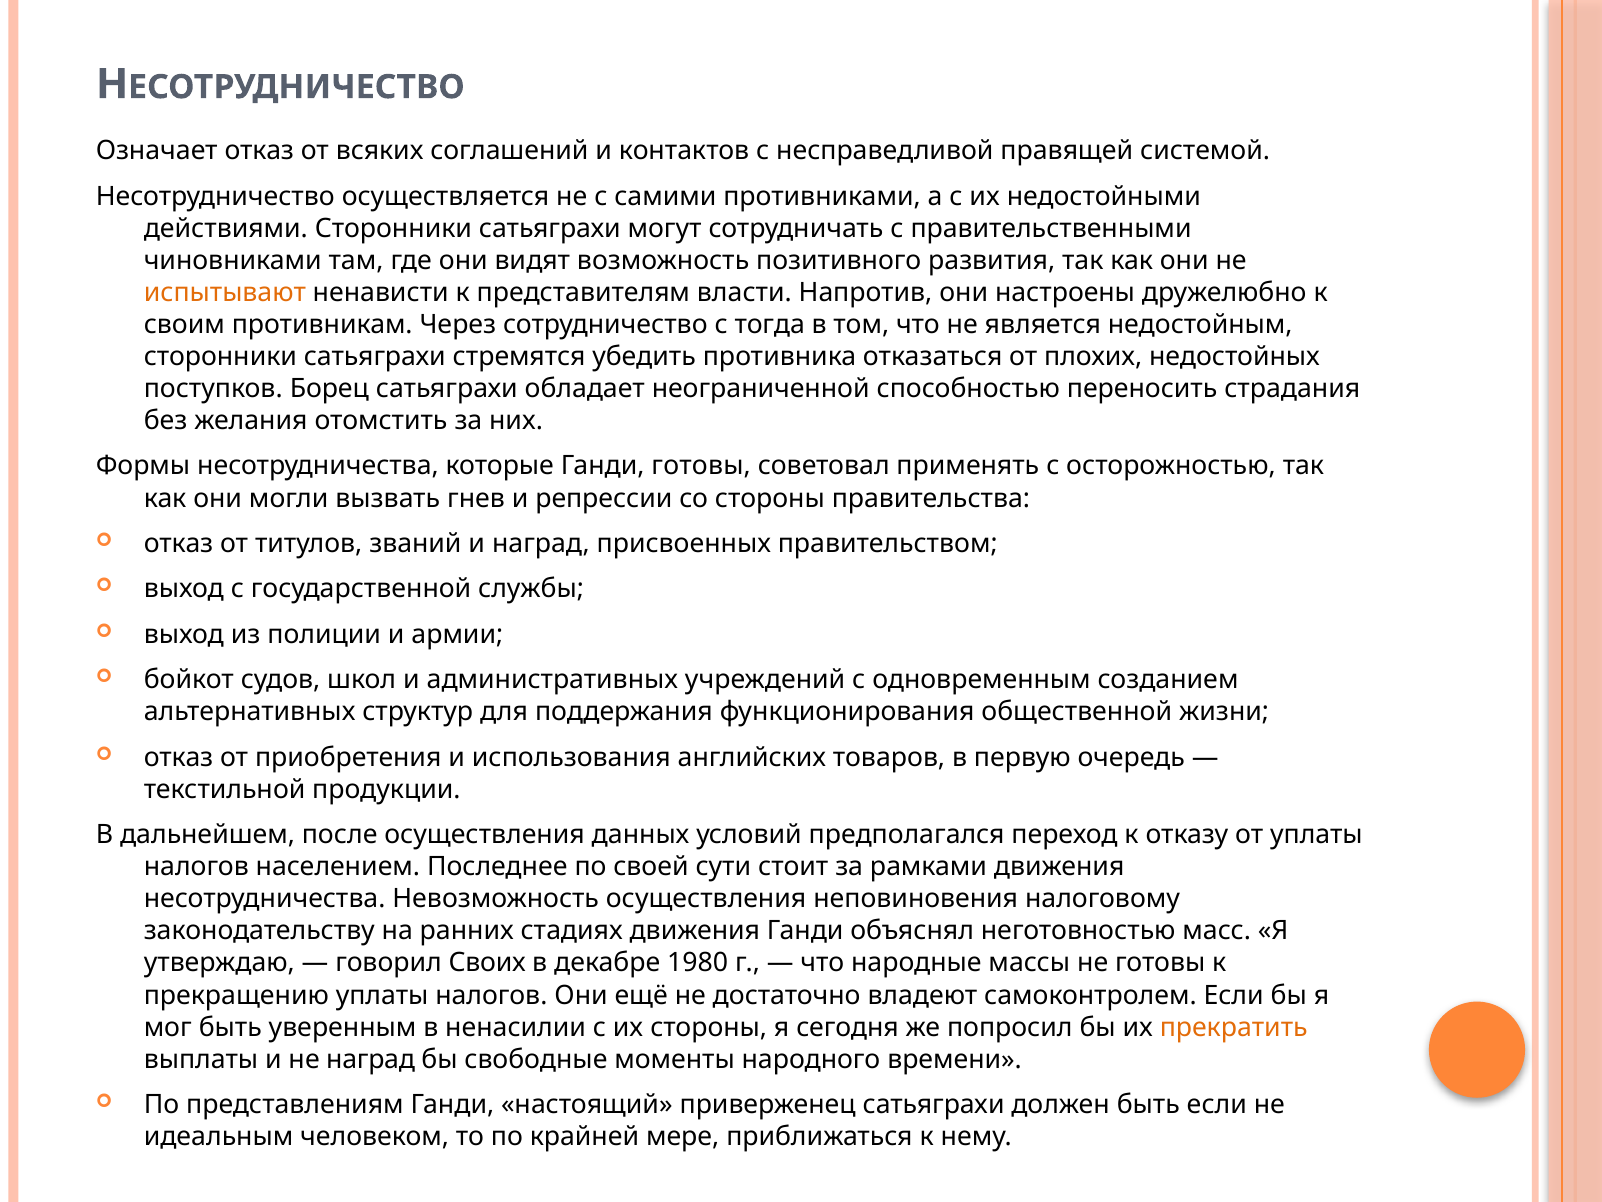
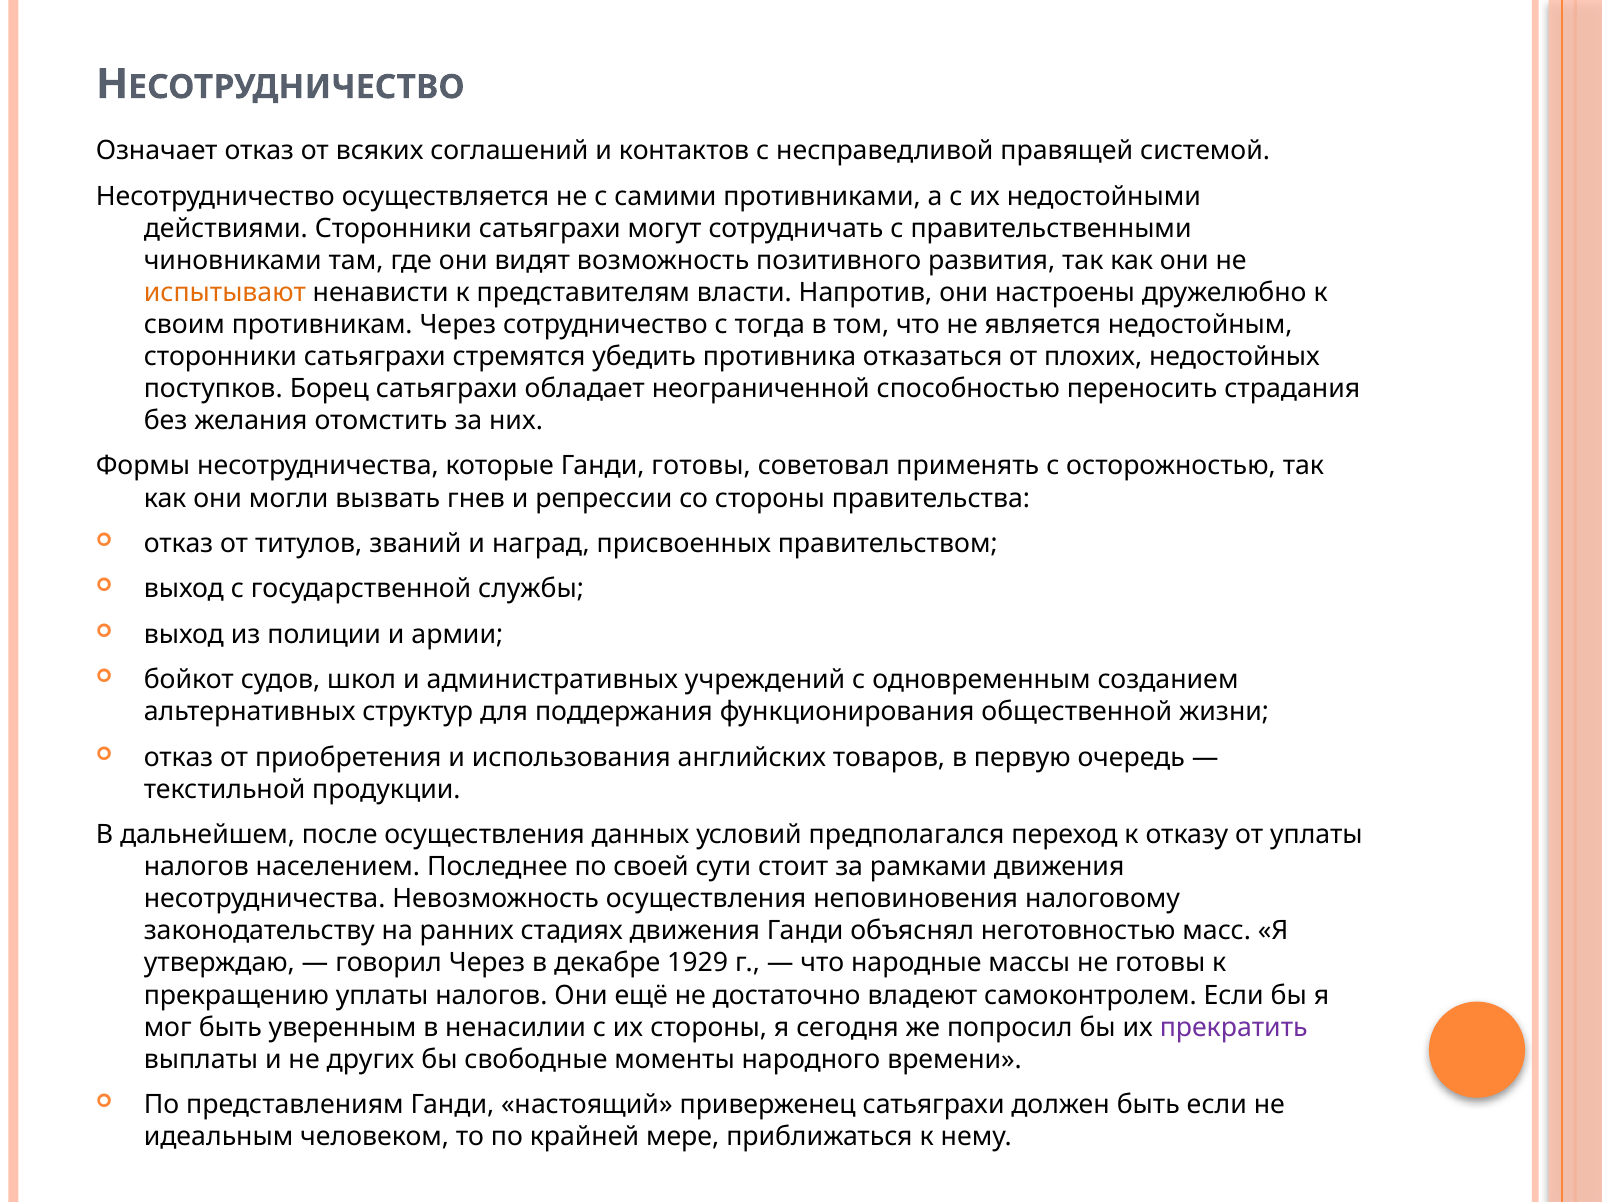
говорил Своих: Своих -> Через
1980: 1980 -> 1929
прекратить colour: orange -> purple
не наград: наград -> других
